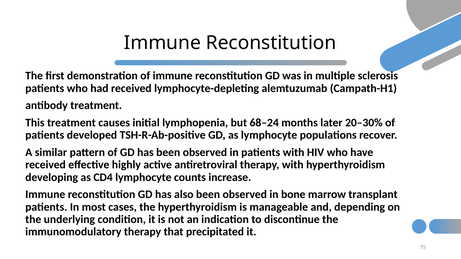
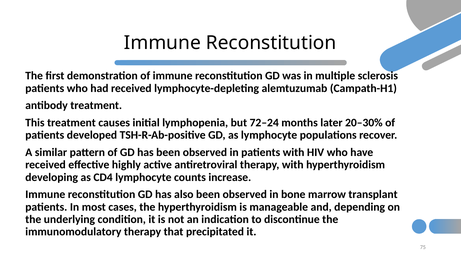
68–24: 68–24 -> 72–24
